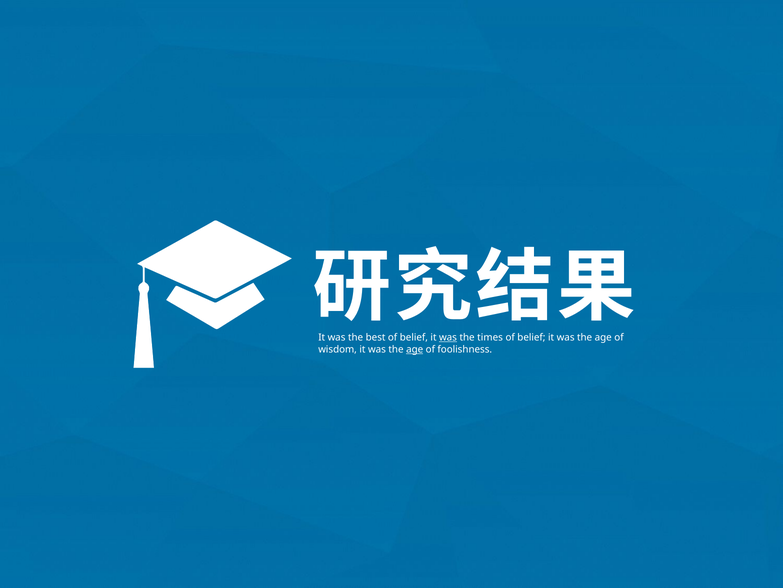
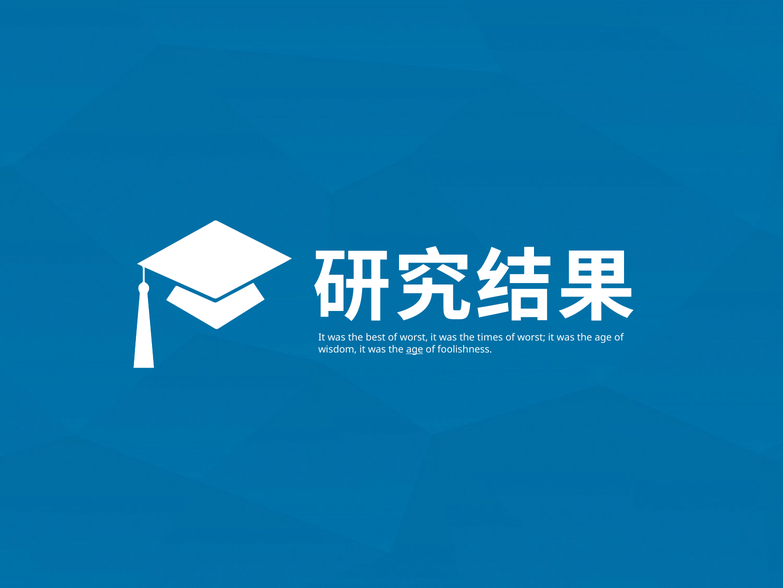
best of belief: belief -> worst
was at (448, 337) underline: present -> none
belief at (531, 337): belief -> worst
